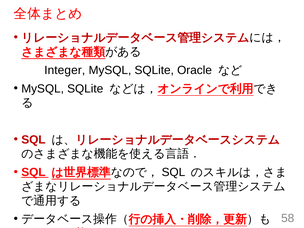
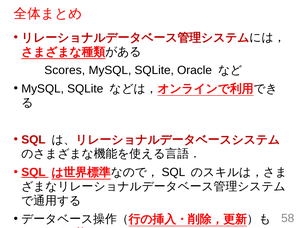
Integer: Integer -> Scores
